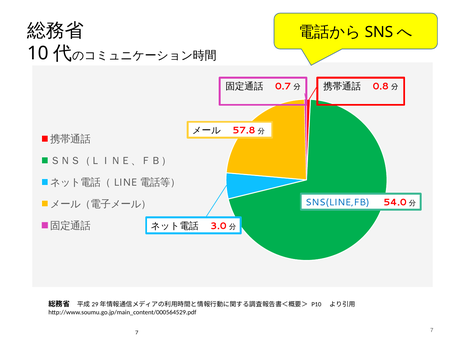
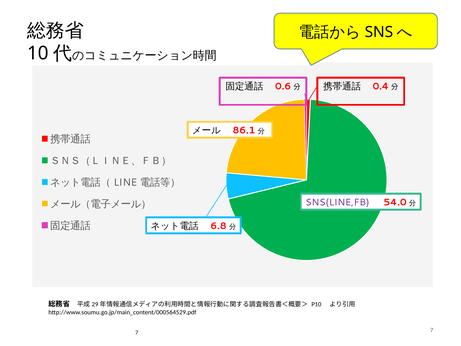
0.7: 0.7 -> 0.6
0.8: 0.8 -> 0.4
57.8: 57.8 -> 86.1
SNS(LINE,FB colour: blue -> purple
3.0: 3.0 -> 6.8
